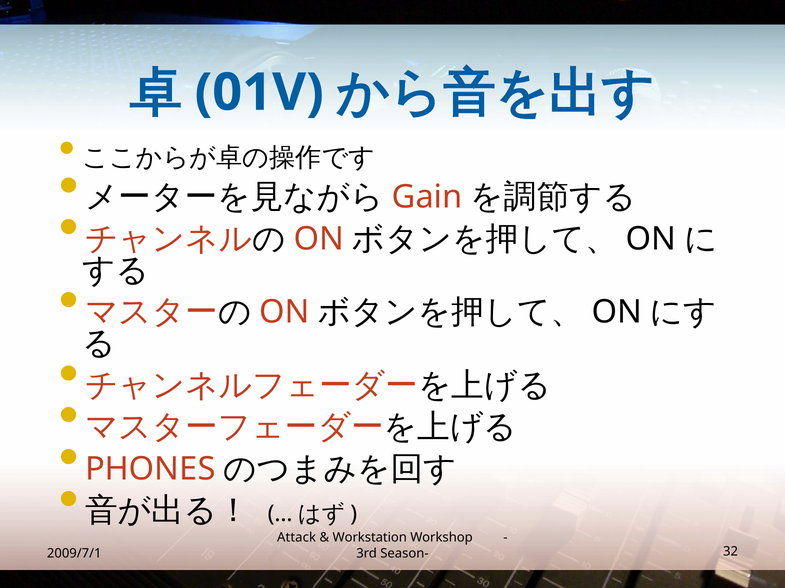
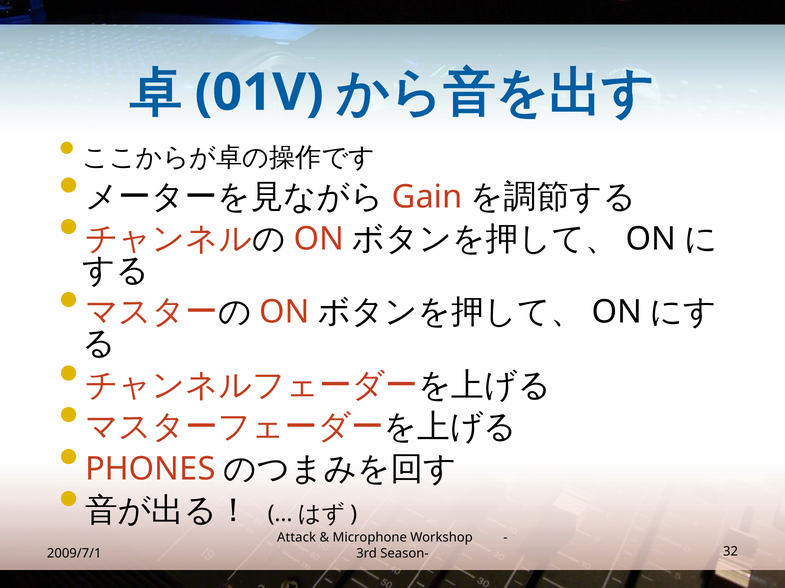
Workstation: Workstation -> Microphone
